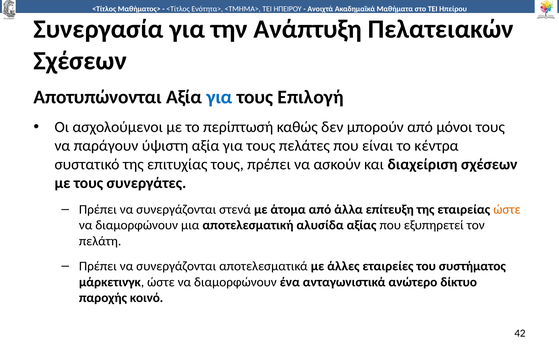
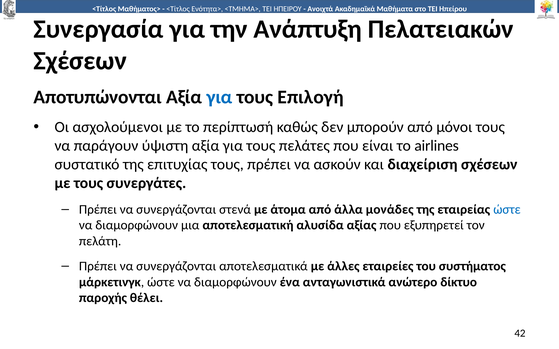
κέντρα: κέντρα -> airlines
επίτευξη: επίτευξη -> μονάδες
ώστε at (507, 210) colour: orange -> blue
κοινό: κοινό -> θέλει
